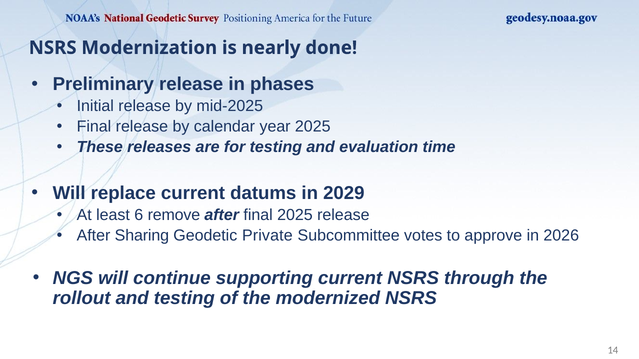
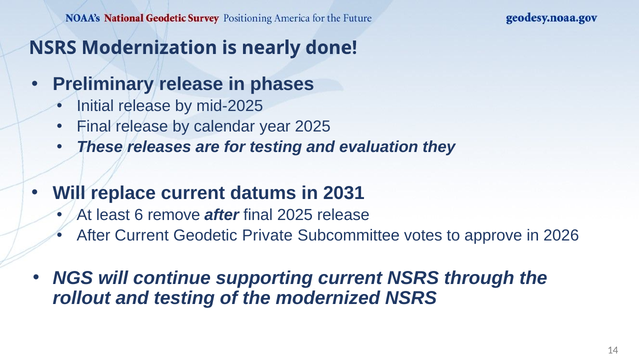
time: time -> they
2029: 2029 -> 2031
After Sharing: Sharing -> Current
